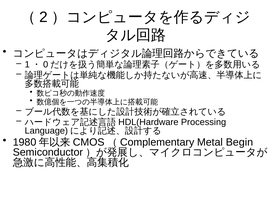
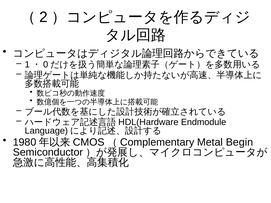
Processing: Processing -> Endmodule
